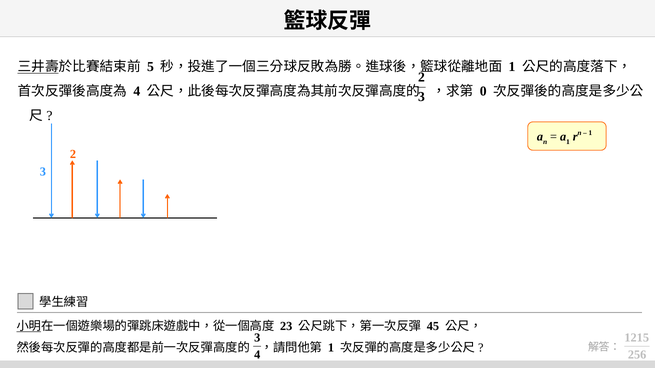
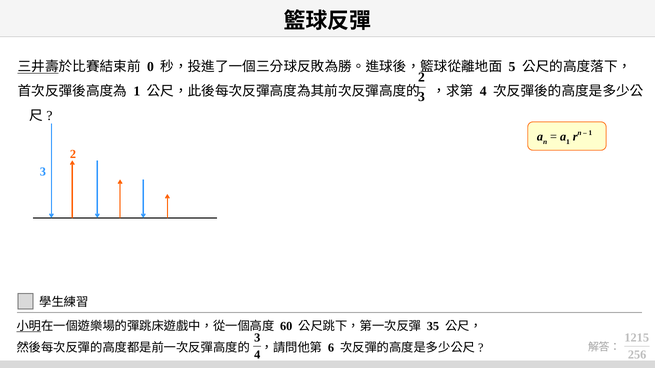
5: 5 -> 0
1 at (512, 67): 1 -> 5
4 at (137, 91): 4 -> 1
0 at (483, 91): 0 -> 4
23: 23 -> 60
45: 45 -> 35
1 at (331, 348): 1 -> 6
